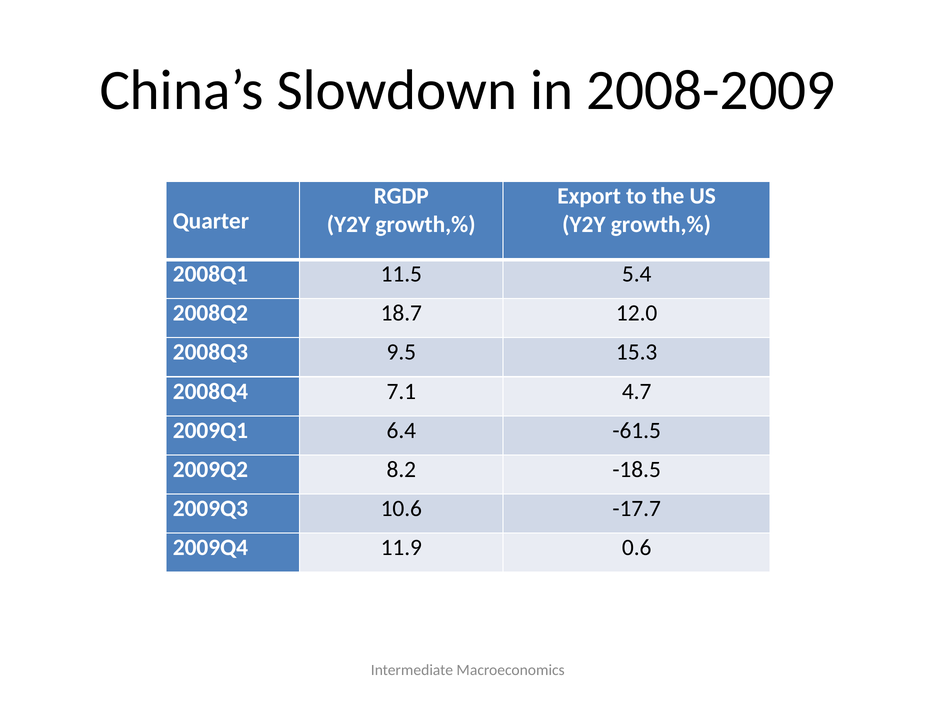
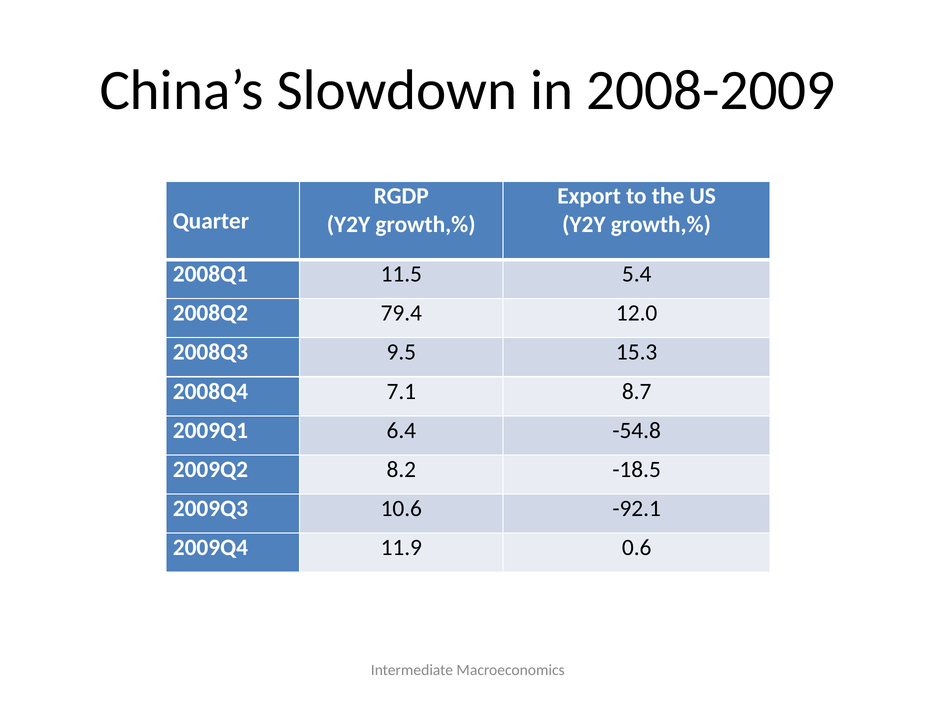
18.7: 18.7 -> 79.4
4.7: 4.7 -> 8.7
-61.5: -61.5 -> -54.8
-17.7: -17.7 -> -92.1
